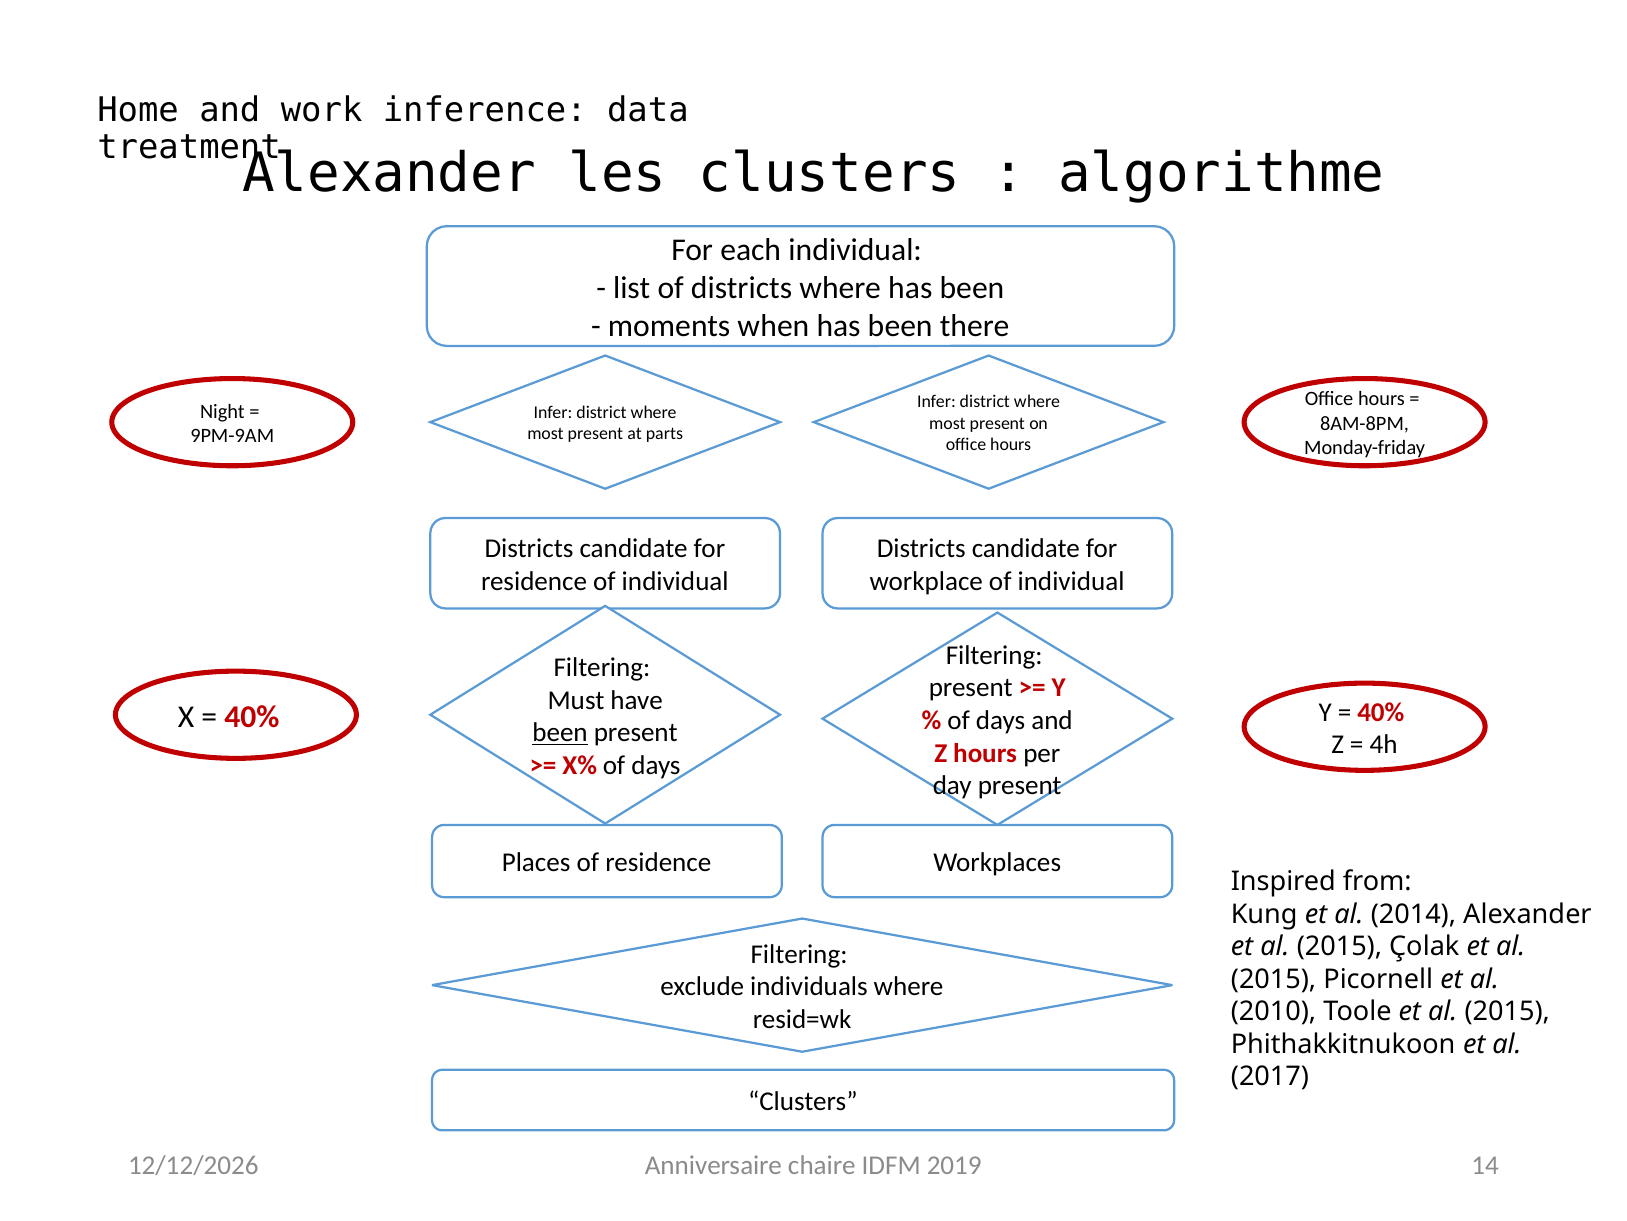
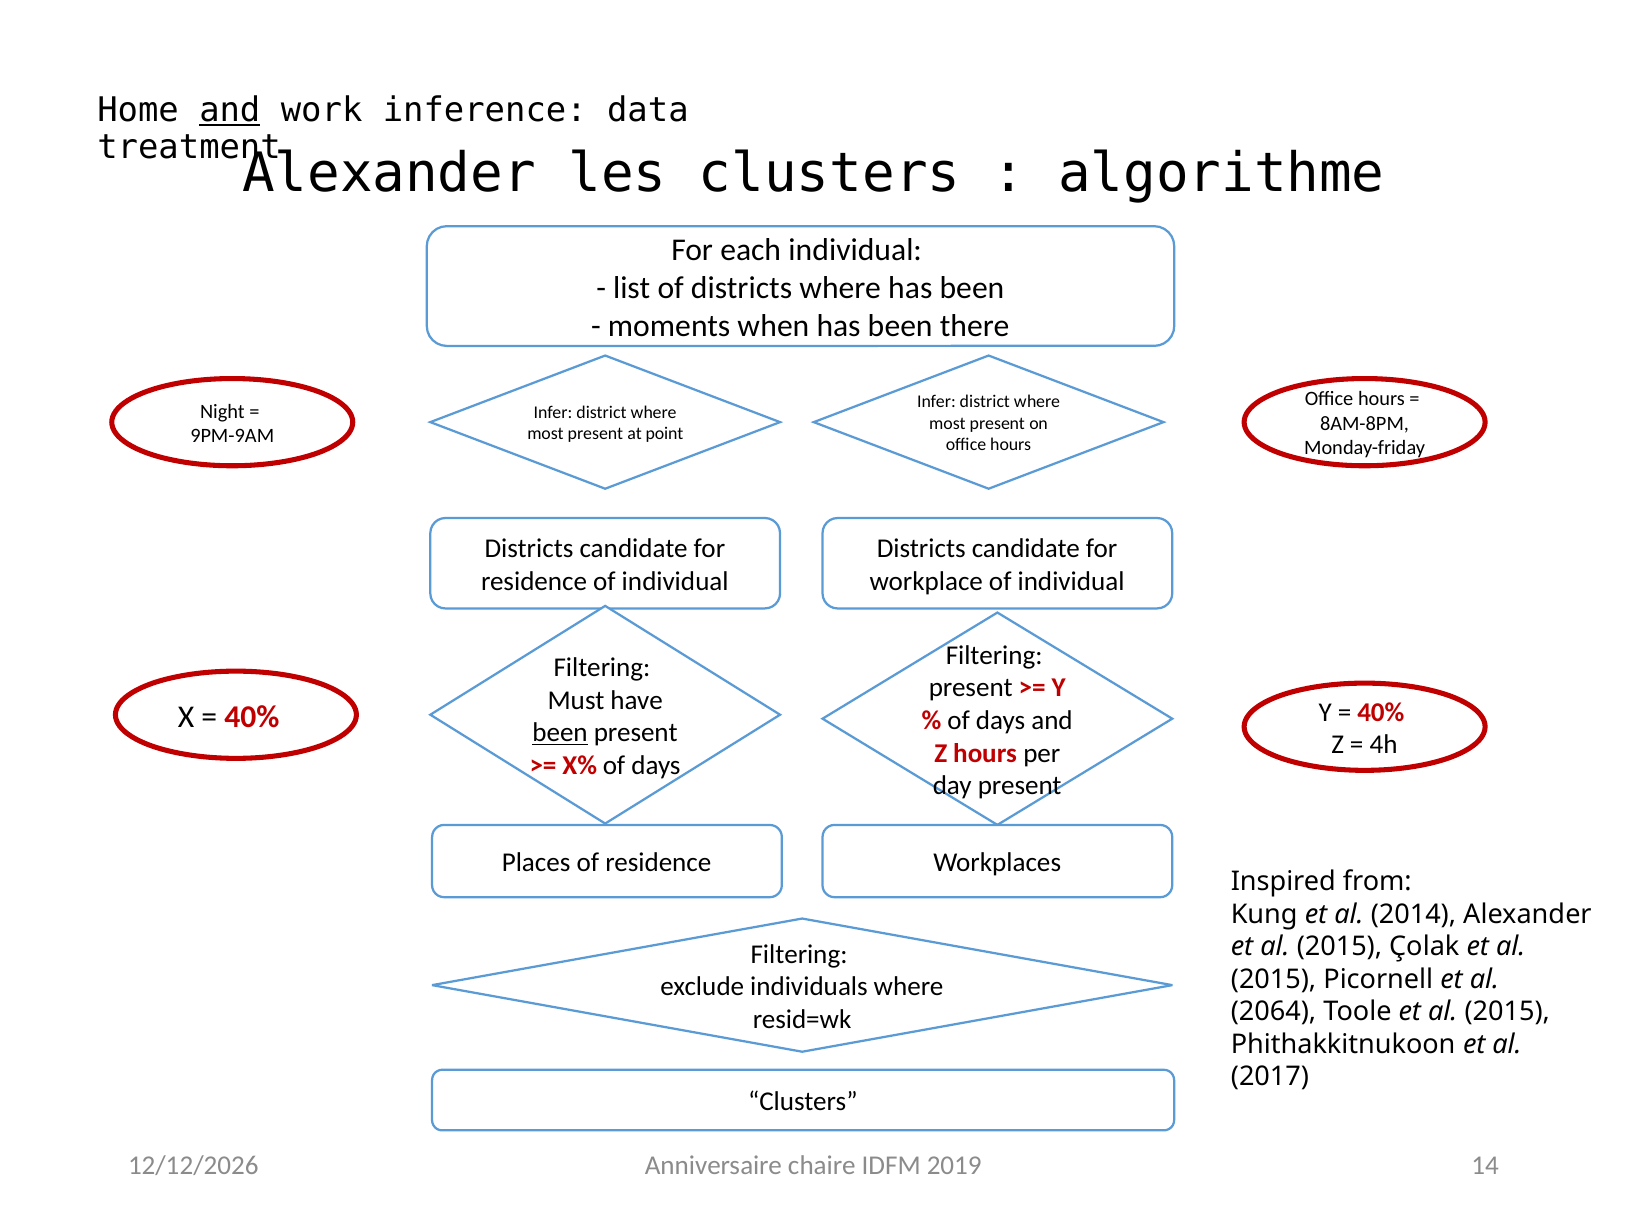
and at (230, 110) underline: none -> present
parts: parts -> point
2010: 2010 -> 2064
